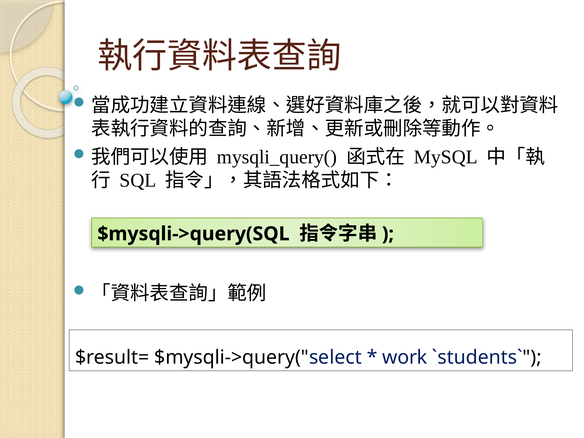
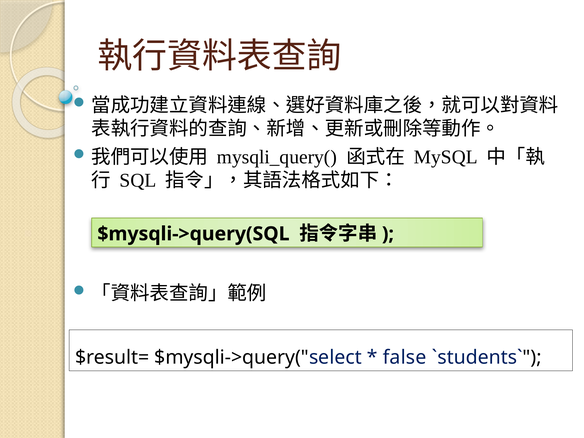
work: work -> false
